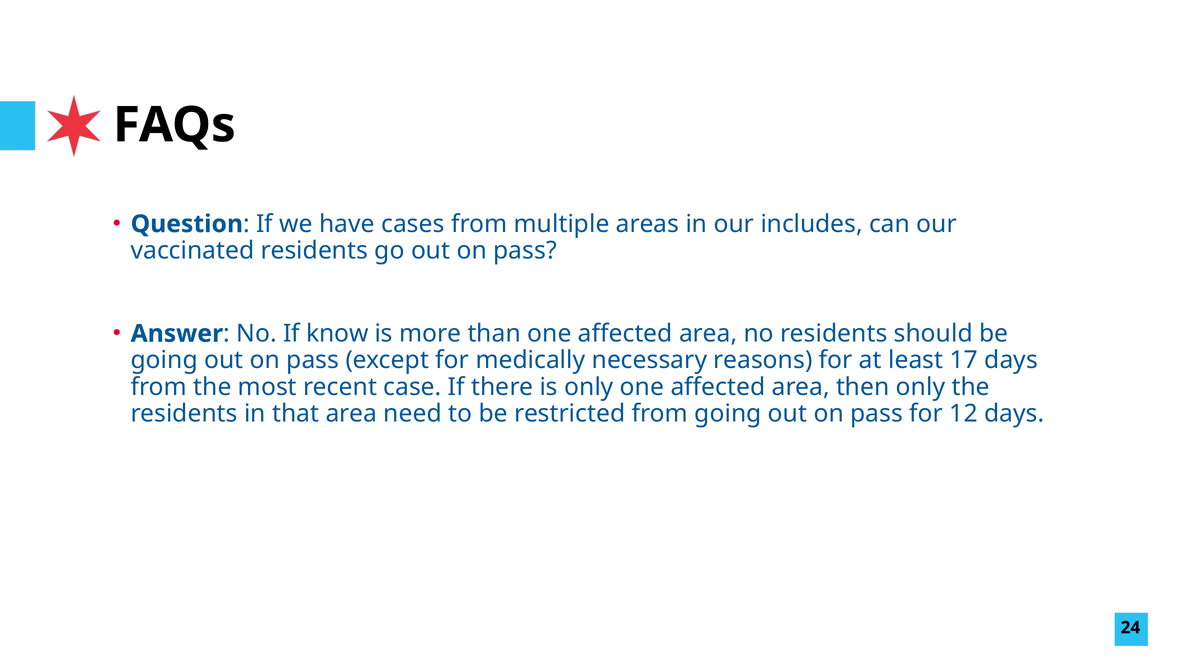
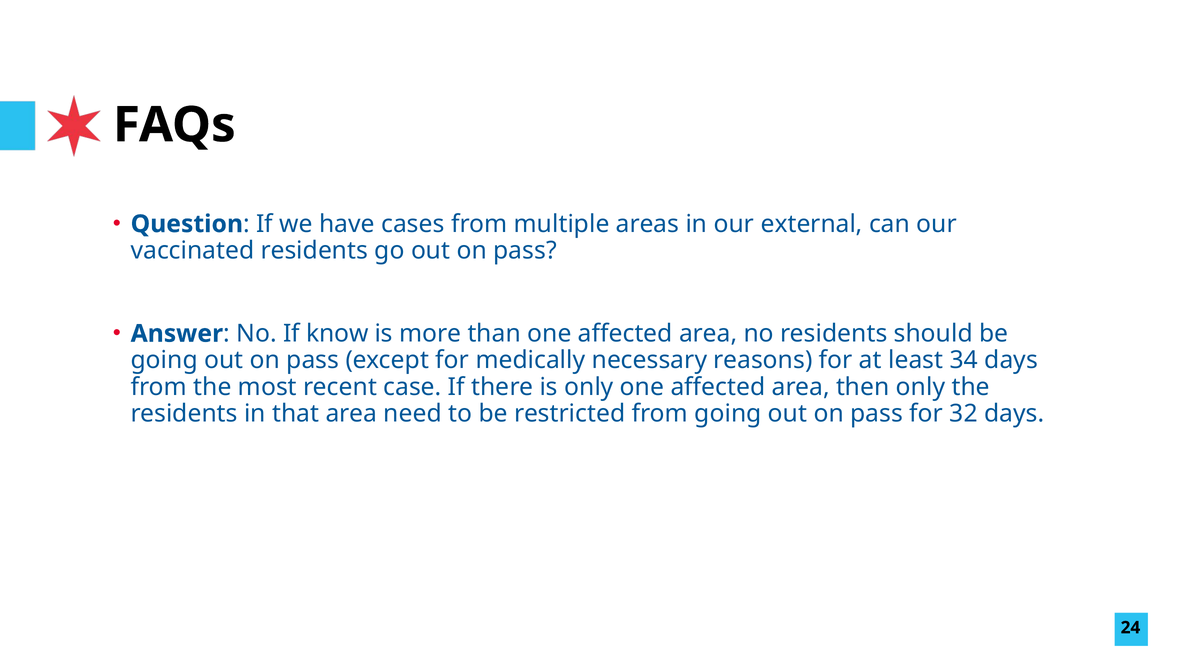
includes: includes -> external
17: 17 -> 34
12: 12 -> 32
